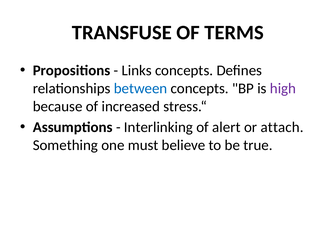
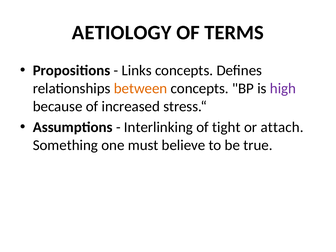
TRANSFUSE: TRANSFUSE -> AETIOLOGY
between colour: blue -> orange
alert: alert -> tight
